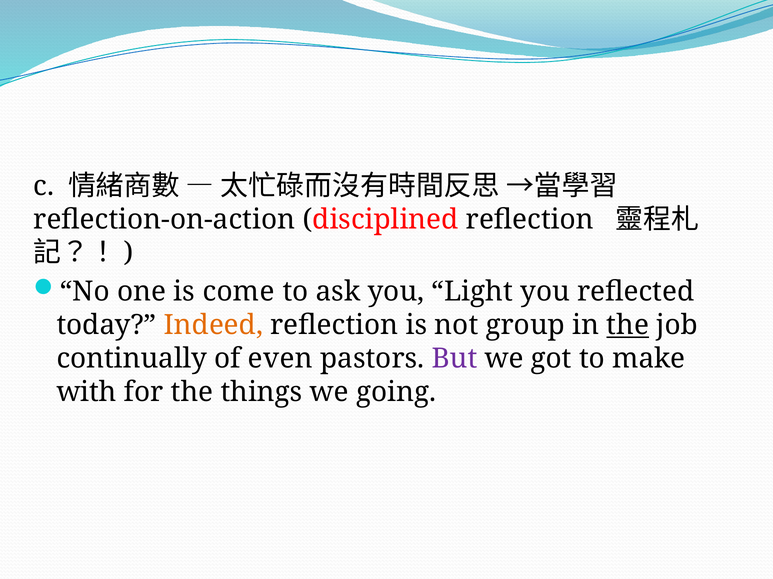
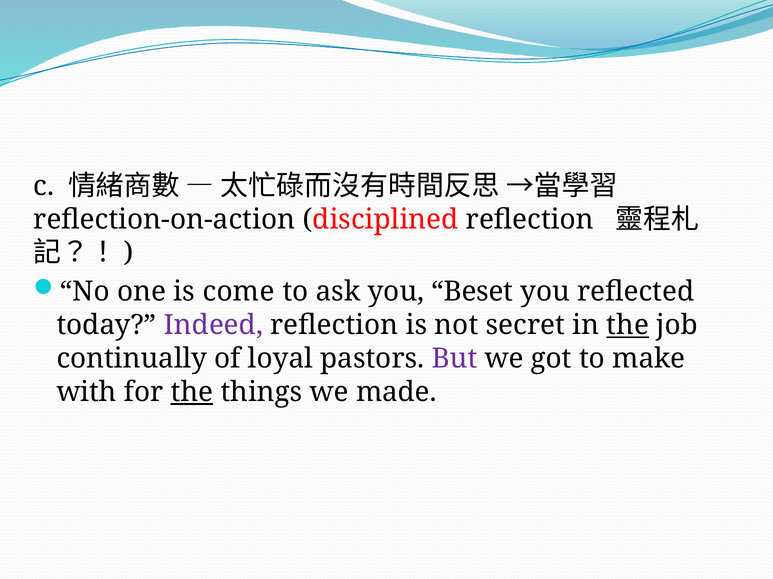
Light: Light -> Beset
Indeed colour: orange -> purple
group: group -> secret
even: even -> loyal
the at (192, 393) underline: none -> present
going: going -> made
